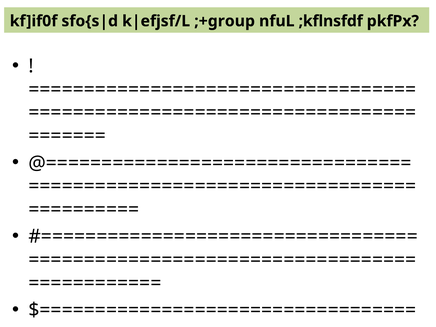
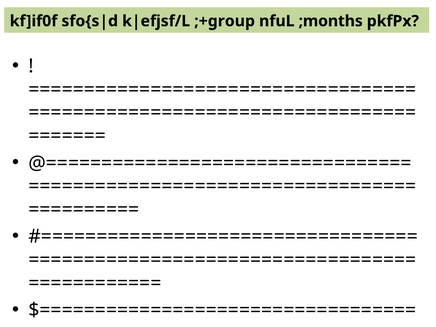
;kflnsfdf: ;kflnsfdf -> ;months
